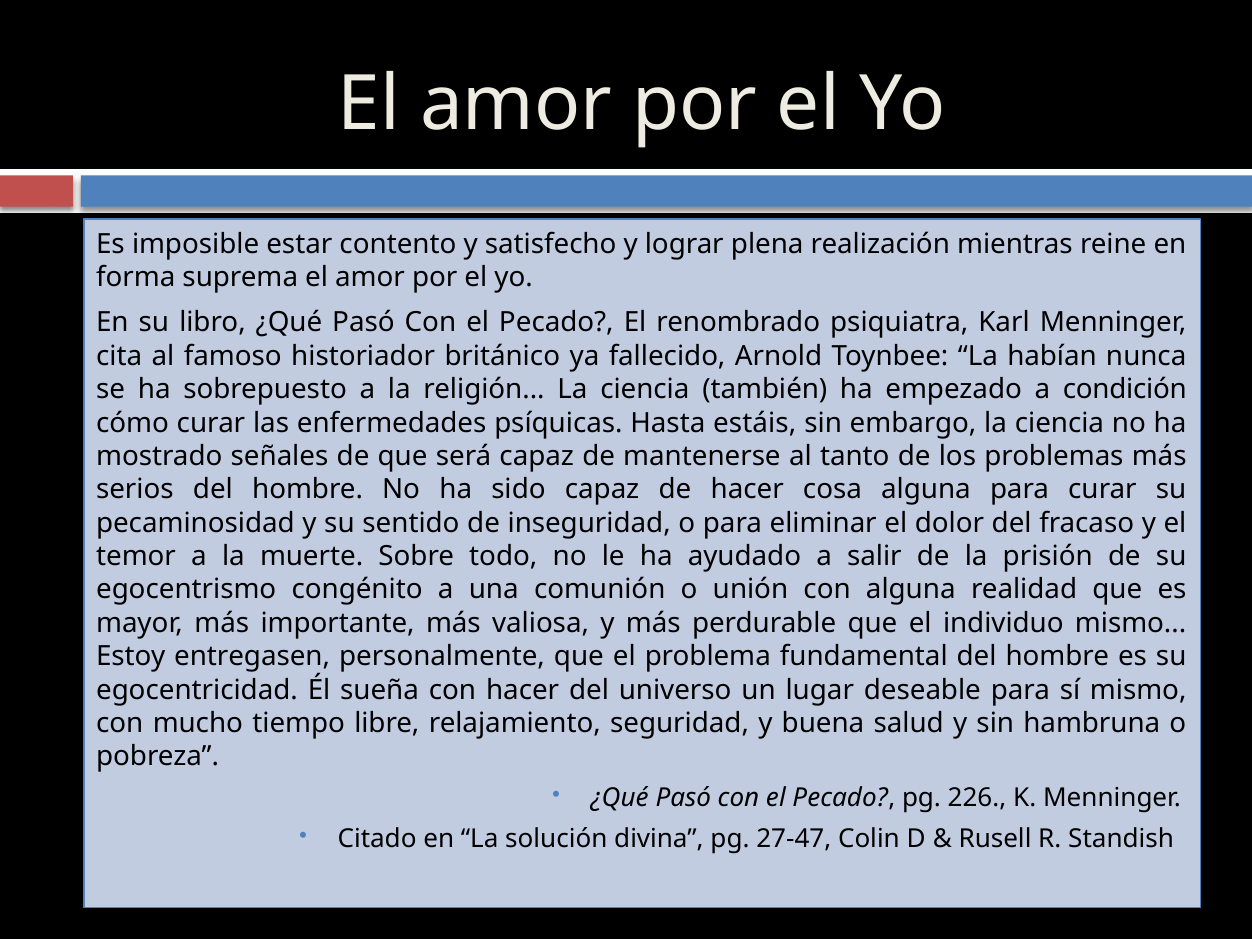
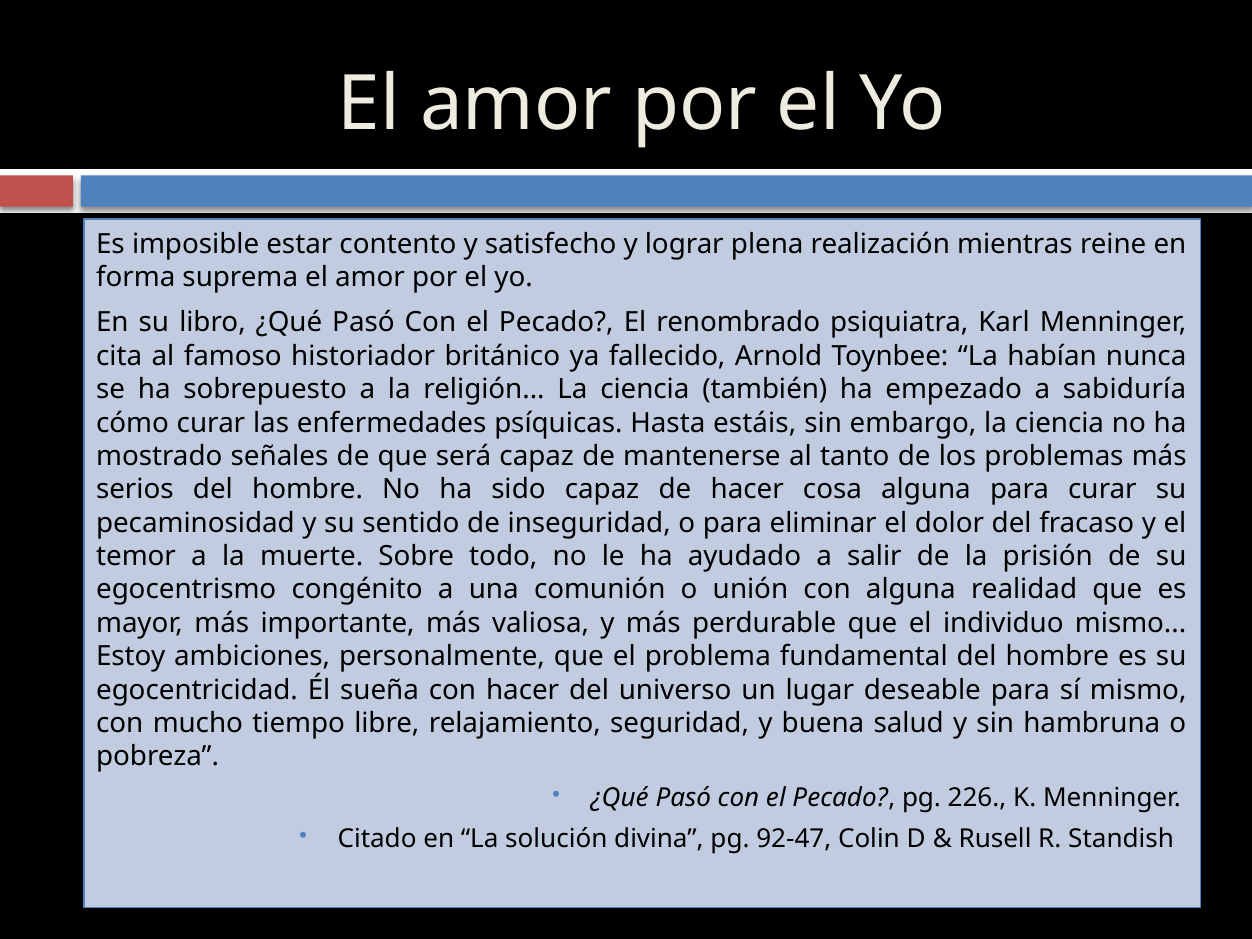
condición: condición -> sabiduría
entregasen: entregasen -> ambiciones
27-47: 27-47 -> 92-47
